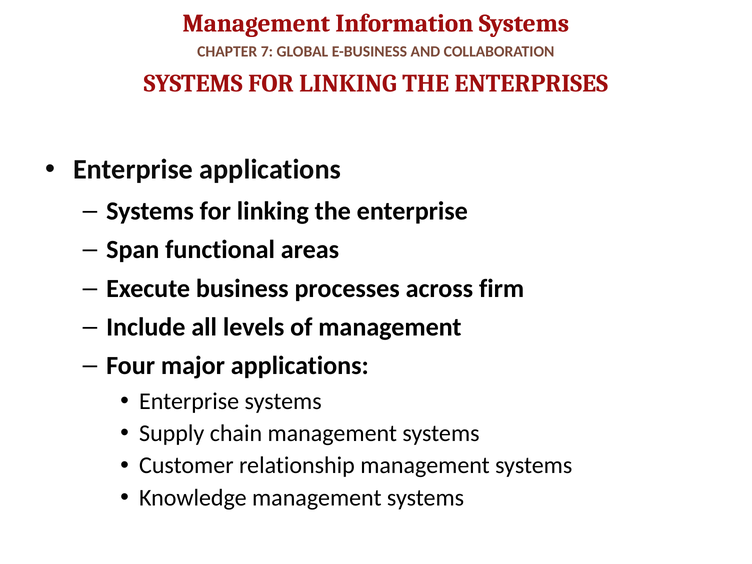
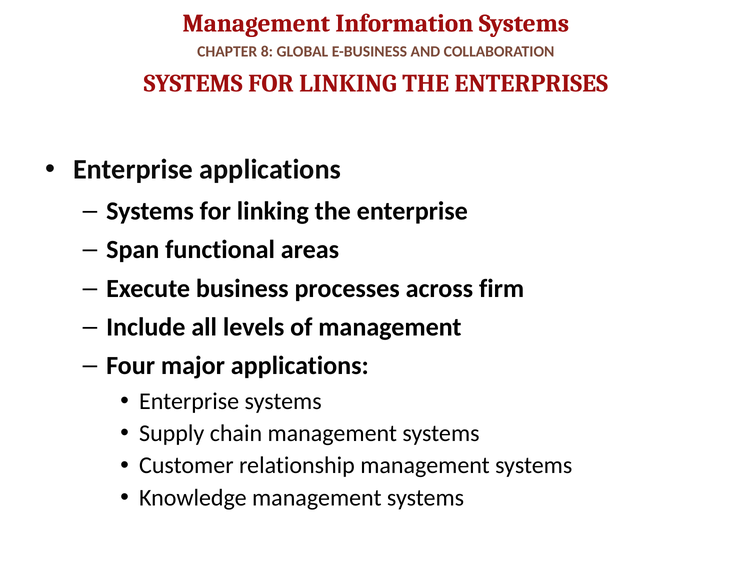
7: 7 -> 8
